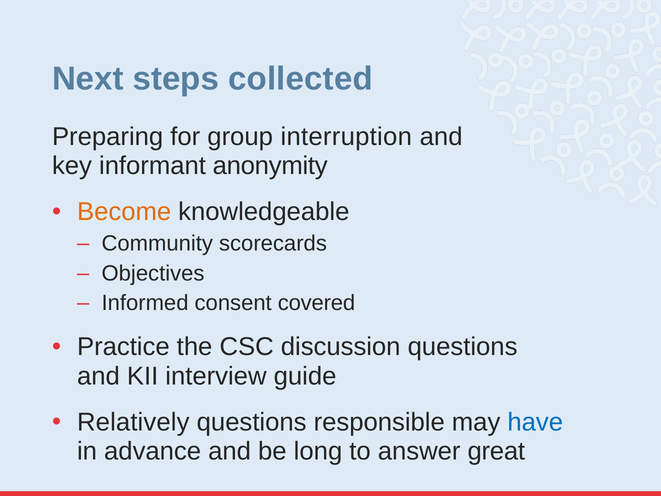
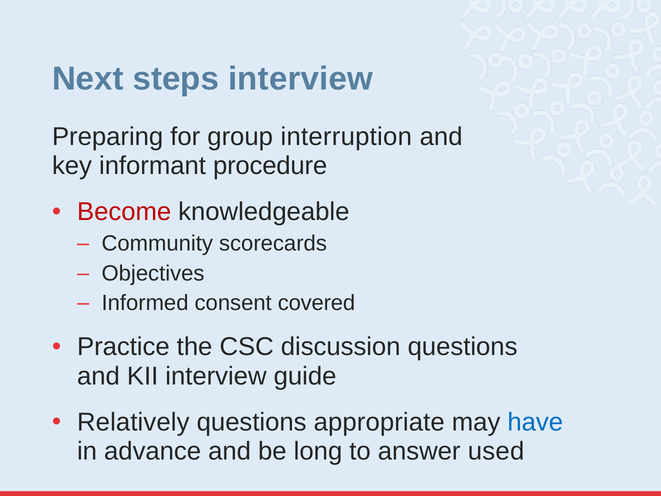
steps collected: collected -> interview
anonymity: anonymity -> procedure
Become colour: orange -> red
responsible: responsible -> appropriate
great: great -> used
